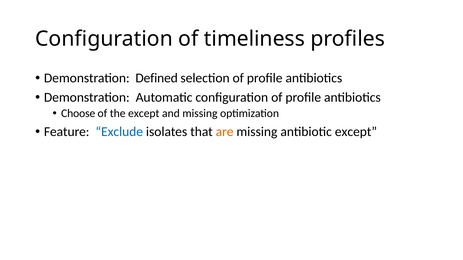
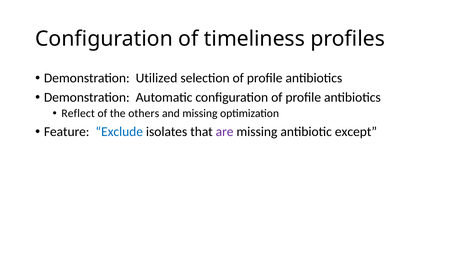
Defined: Defined -> Utilized
Choose: Choose -> Reflect
the except: except -> others
are colour: orange -> purple
